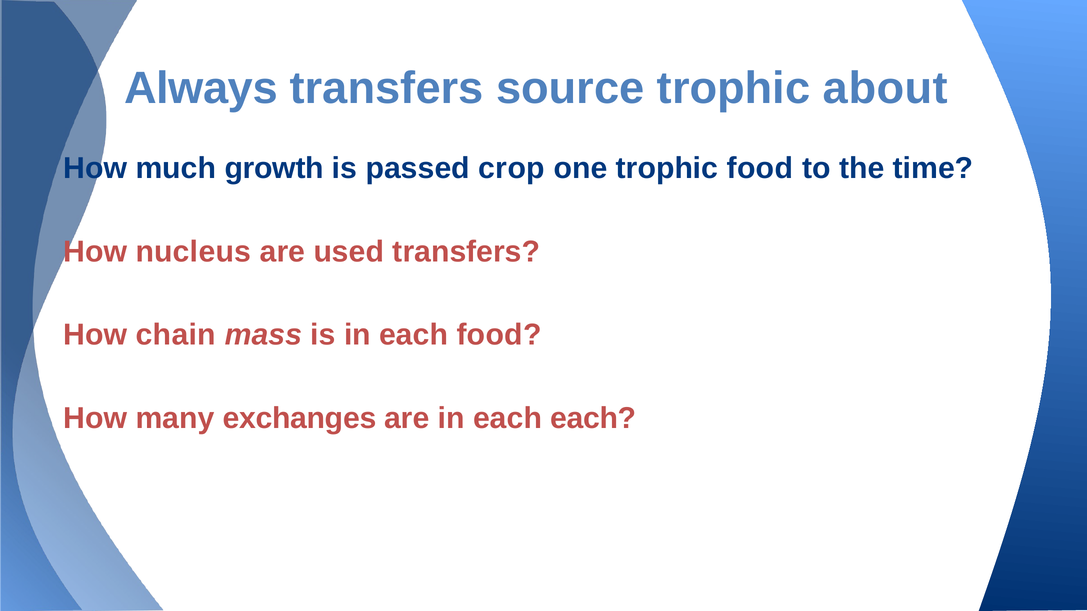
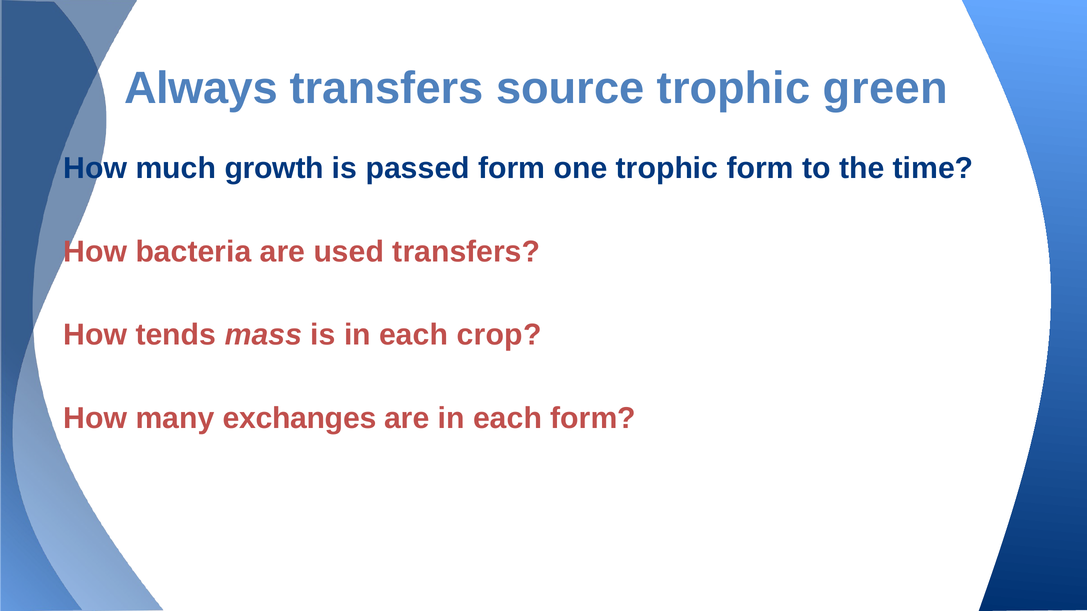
about: about -> green
passed crop: crop -> form
trophic food: food -> form
nucleus: nucleus -> bacteria
chain: chain -> tends
each food: food -> crop
each each: each -> form
